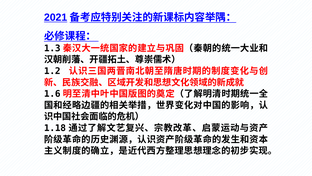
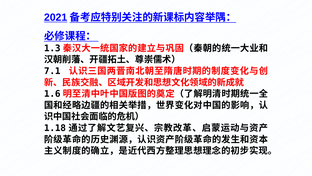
1.2: 1.2 -> 7.1
